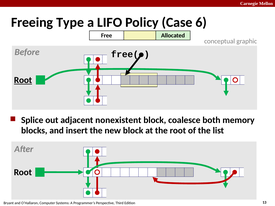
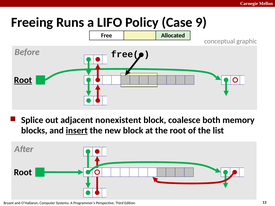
Type: Type -> Runs
6: 6 -> 9
insert underline: none -> present
